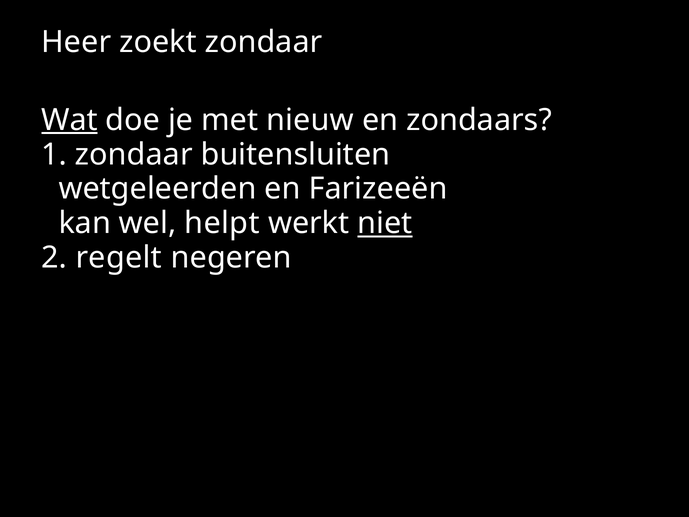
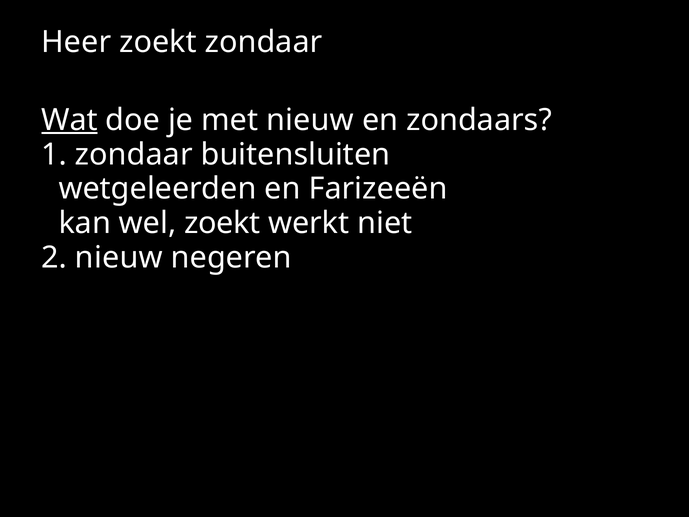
wel helpt: helpt -> zoekt
niet underline: present -> none
2 regelt: regelt -> nieuw
